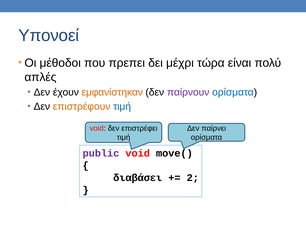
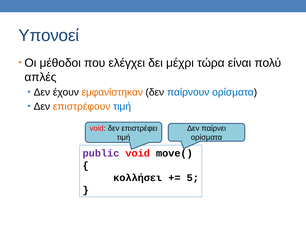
πρεπει: πρεπει -> ελέγχει
παίρνουν colour: purple -> blue
διαβάσει: διαβάσει -> κολλήσει
2: 2 -> 5
